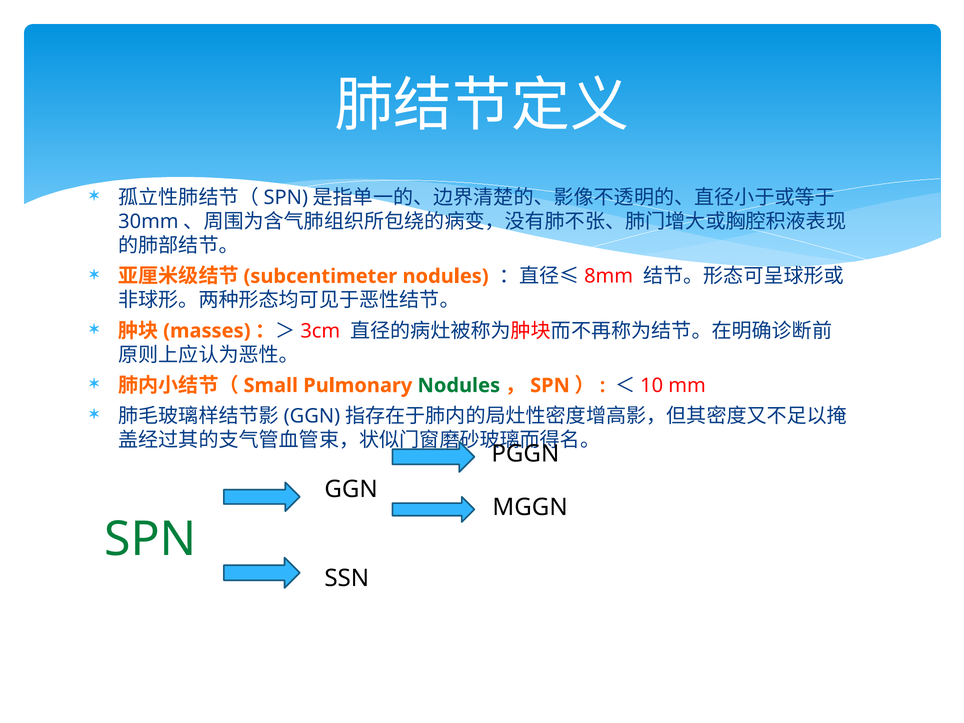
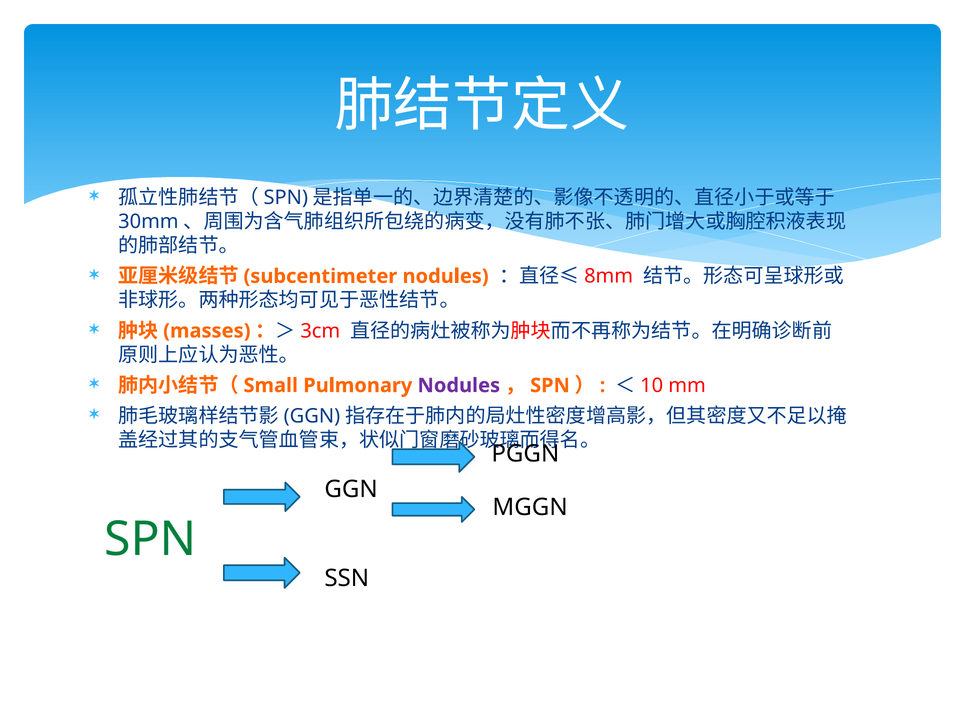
Nodules at (459, 386) colour: green -> purple
